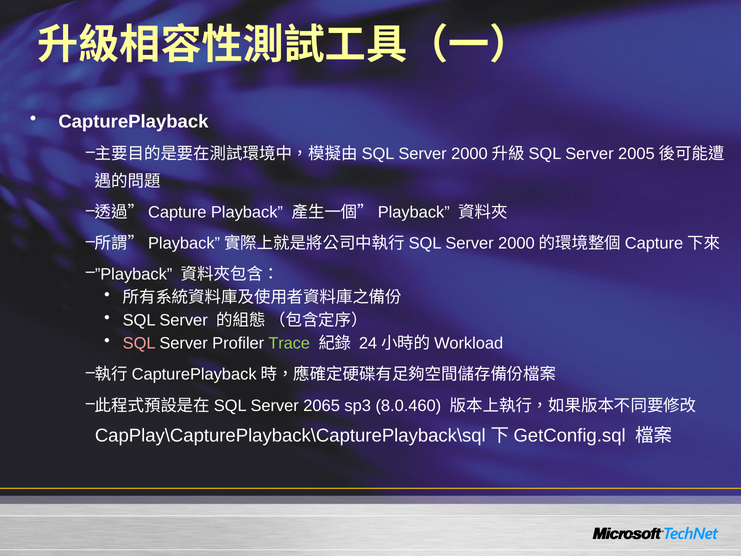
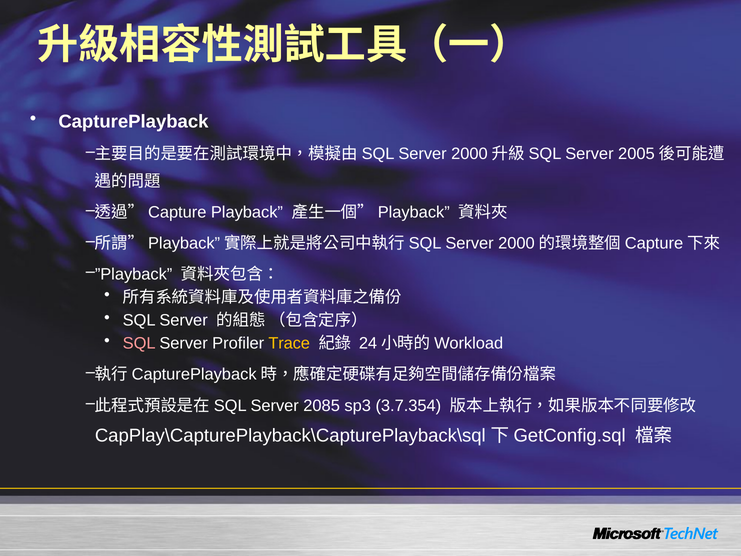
Trace colour: light green -> yellow
2065: 2065 -> 2085
8.0.460: 8.0.460 -> 3.7.354
